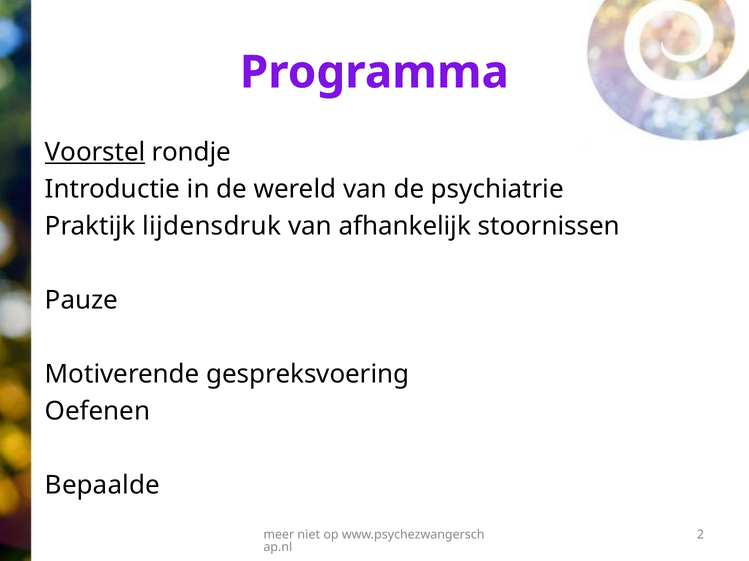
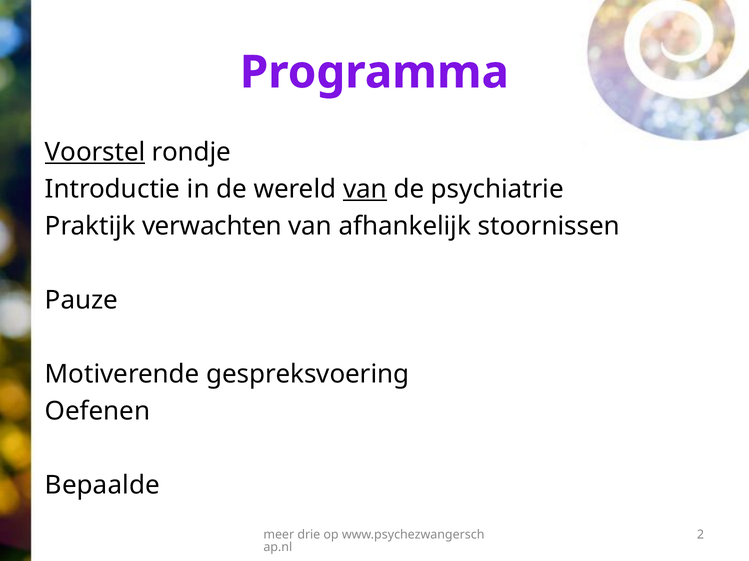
van at (365, 189) underline: none -> present
lijdensdruk: lijdensdruk -> verwachten
niet: niet -> drie
